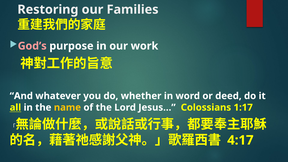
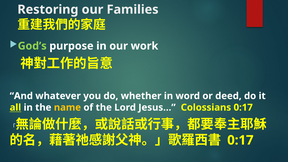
God’s colour: pink -> light green
Colossians 1:17: 1:17 -> 0:17
4:17 at (240, 140): 4:17 -> 0:17
